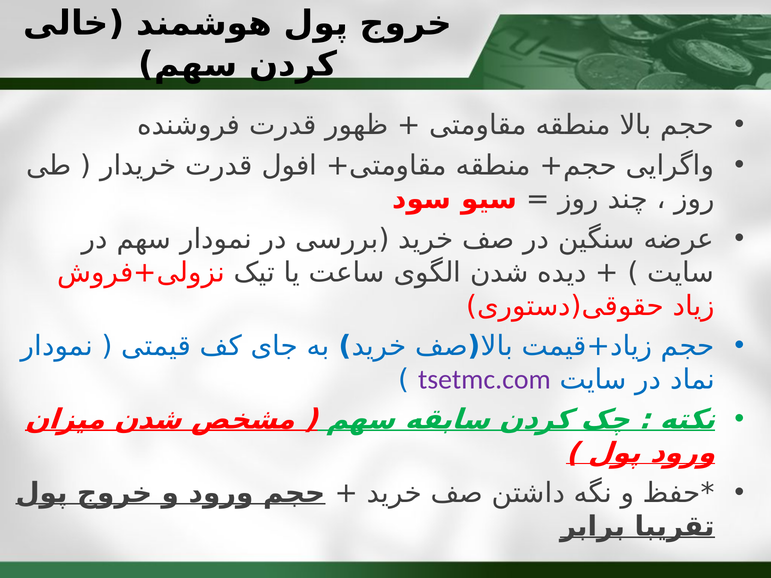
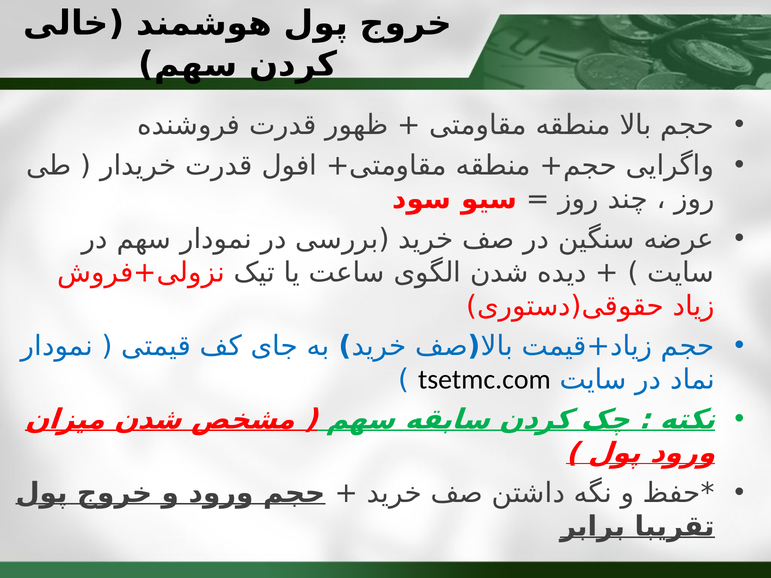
tsetmc.com colour: purple -> black
